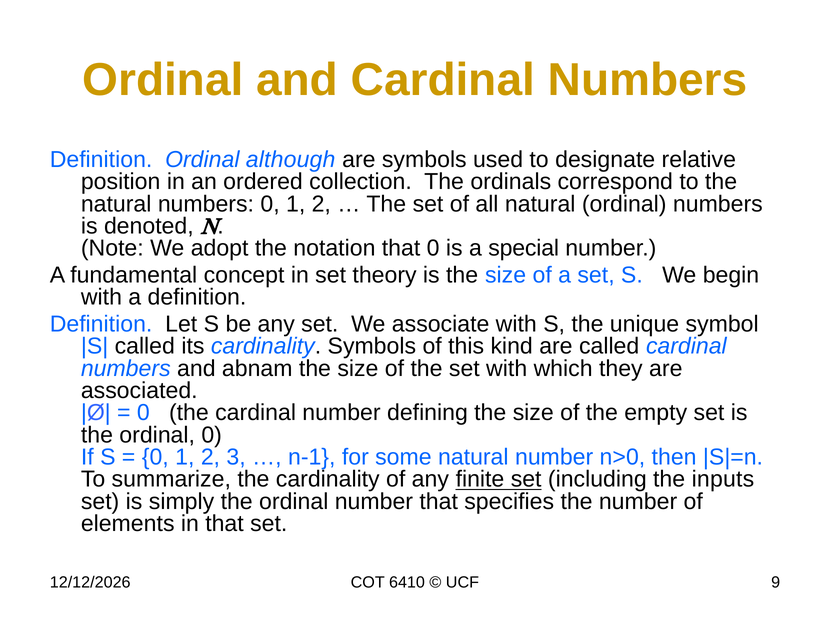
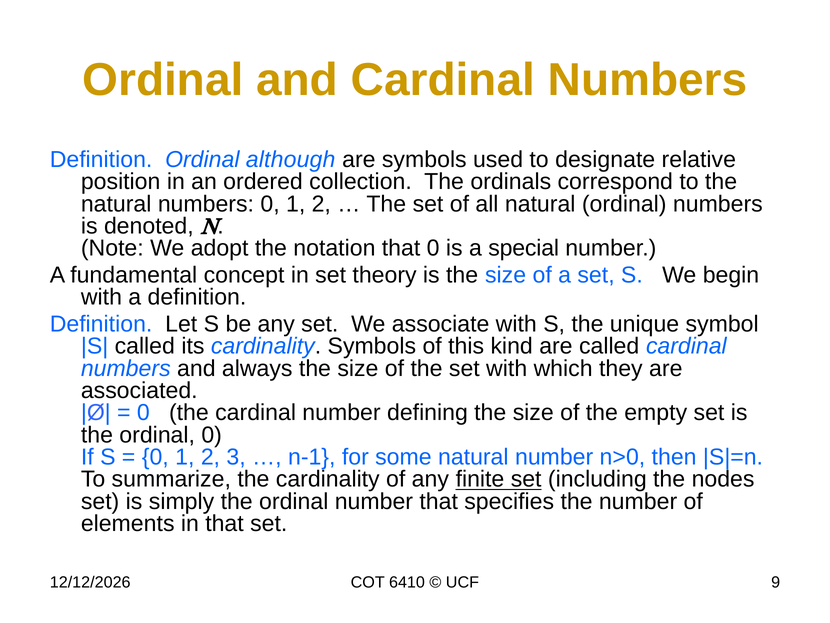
abnam: abnam -> always
inputs: inputs -> nodes
